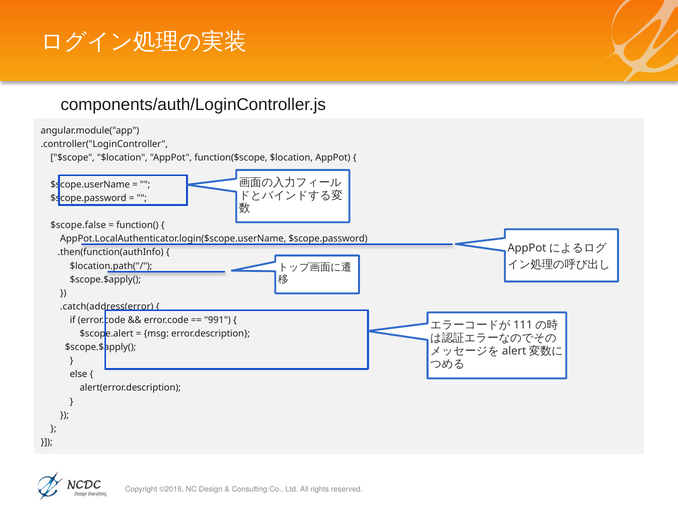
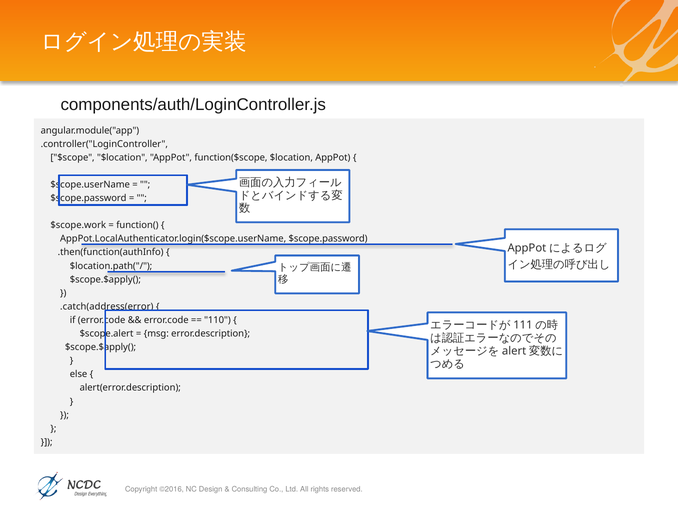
$scope.false: $scope.false -> $scope.work
991: 991 -> 110
